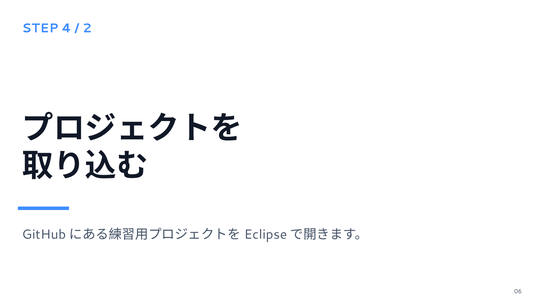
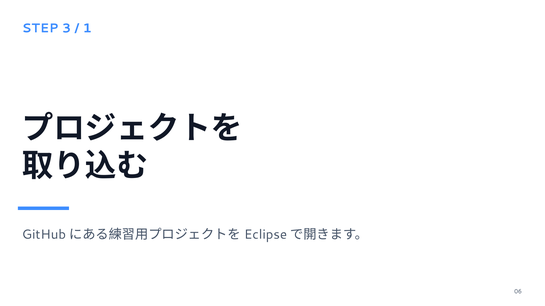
4: 4 -> 3
2: 2 -> 1
